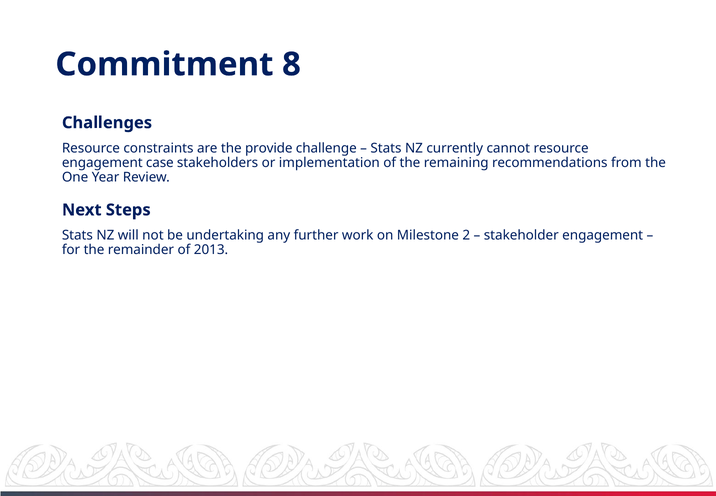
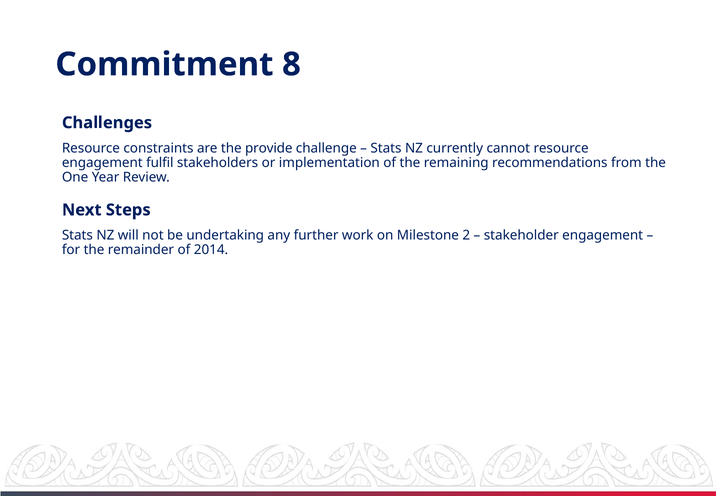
case: case -> fulfil
2013: 2013 -> 2014
